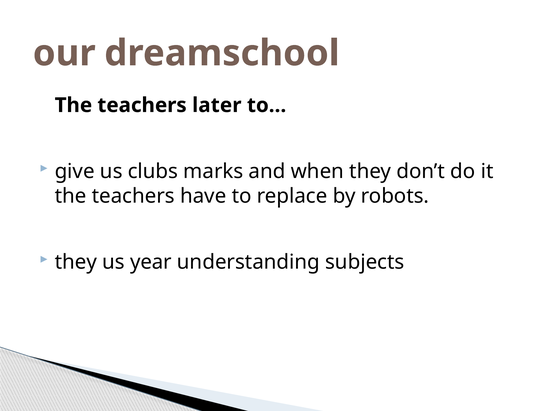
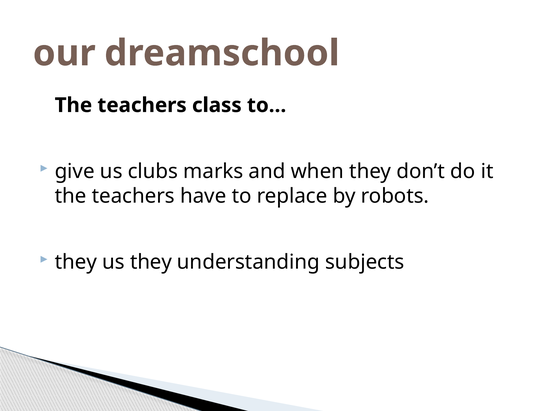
later: later -> class
us year: year -> they
